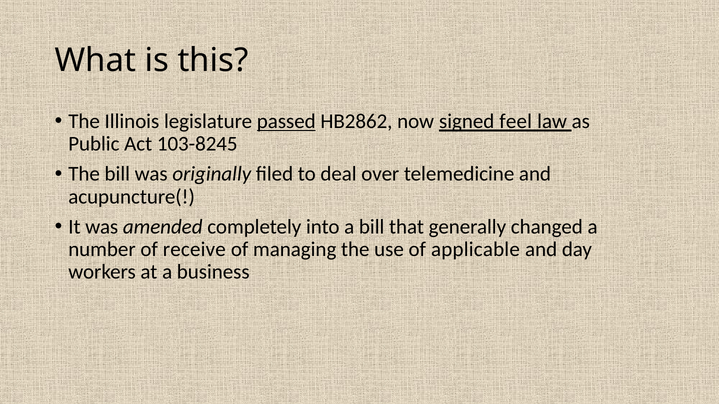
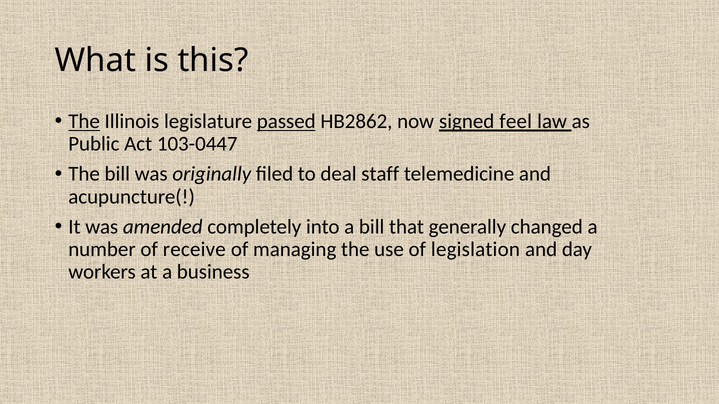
The at (84, 122) underline: none -> present
103-8245: 103-8245 -> 103-0447
over: over -> staff
applicable: applicable -> legislation
